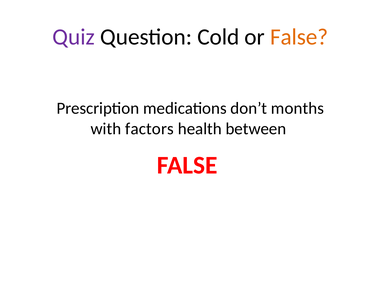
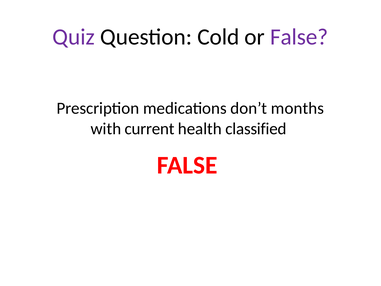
False at (299, 37) colour: orange -> purple
factors: factors -> current
between: between -> classified
